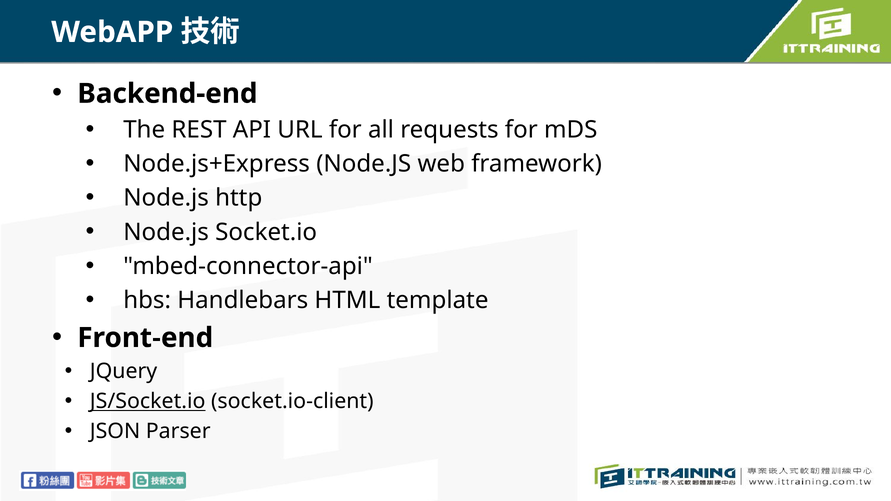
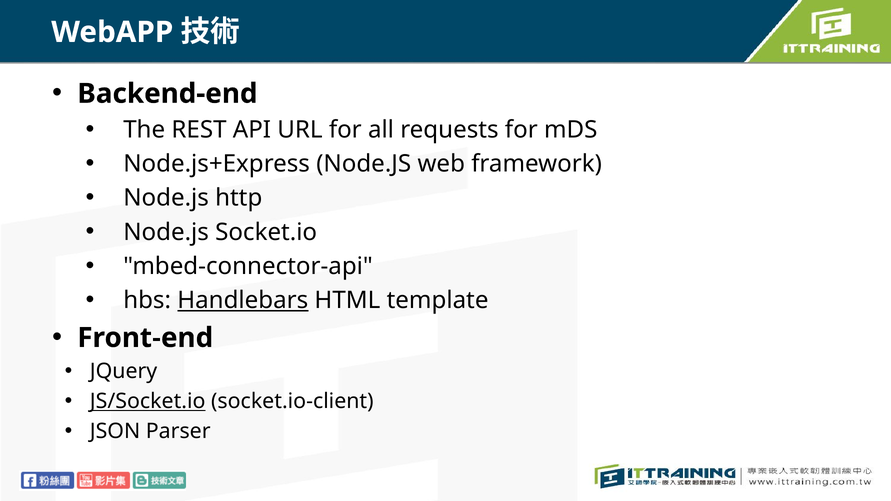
Handlebars underline: none -> present
